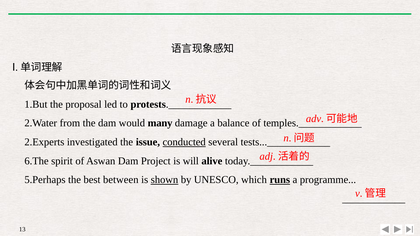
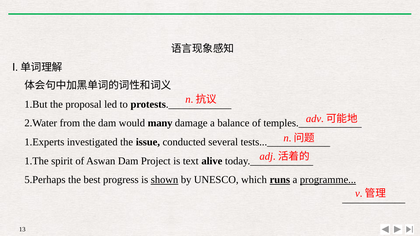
2.Experts: 2.Experts -> 1.Experts
conducted underline: present -> none
6.The: 6.The -> 1.The
will: will -> text
between: between -> progress
programme underline: none -> present
